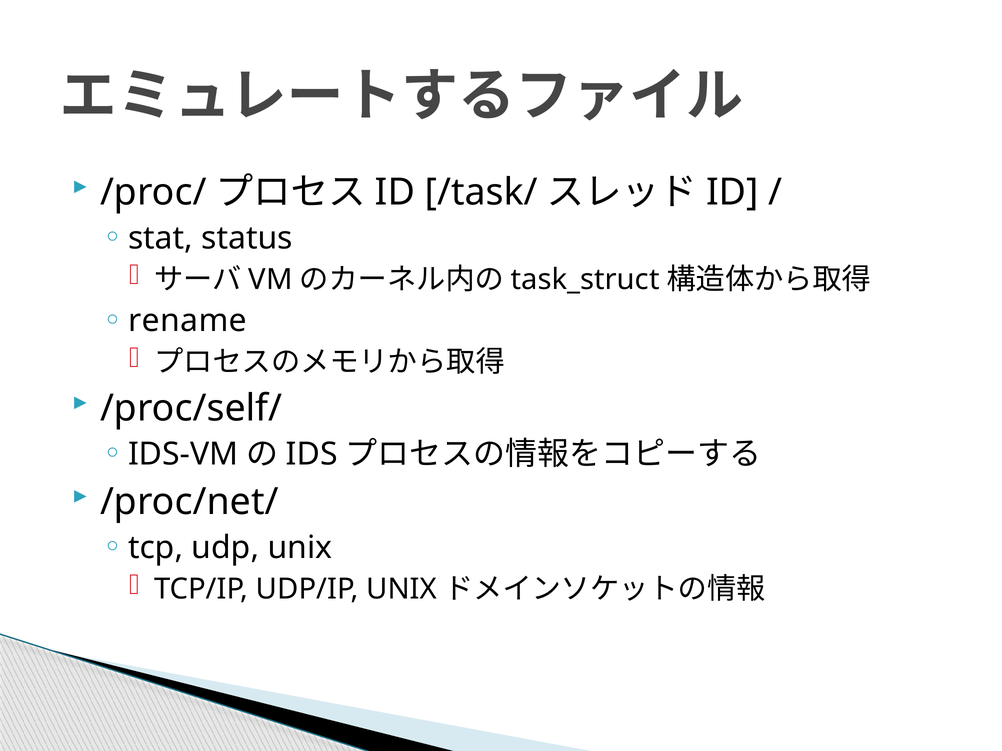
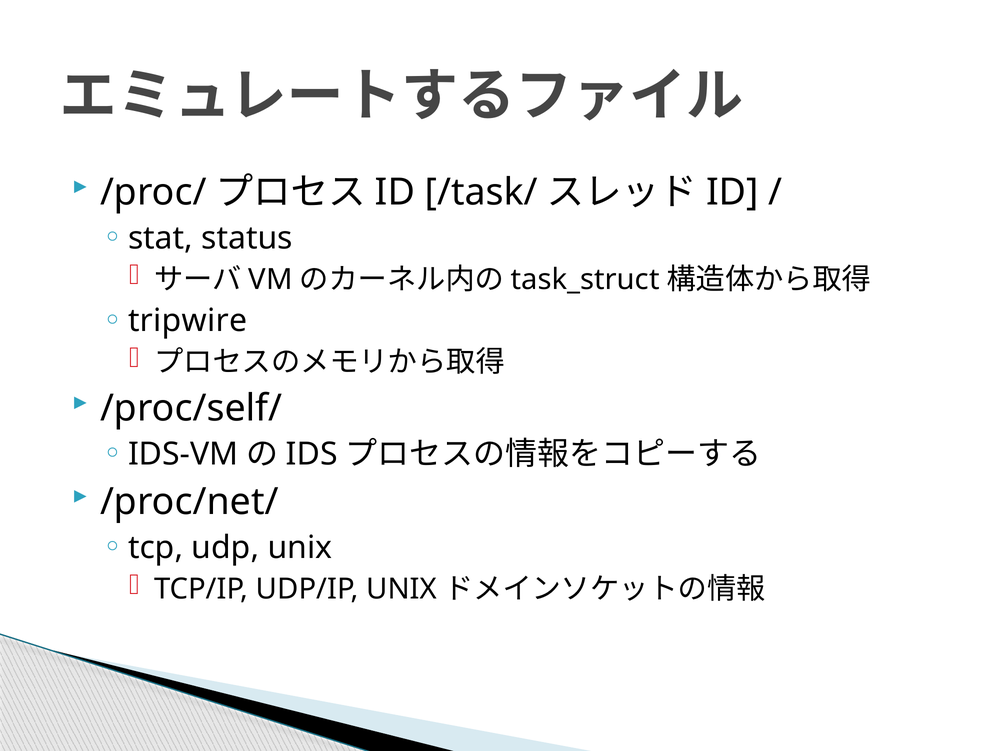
rename: rename -> tripwire
